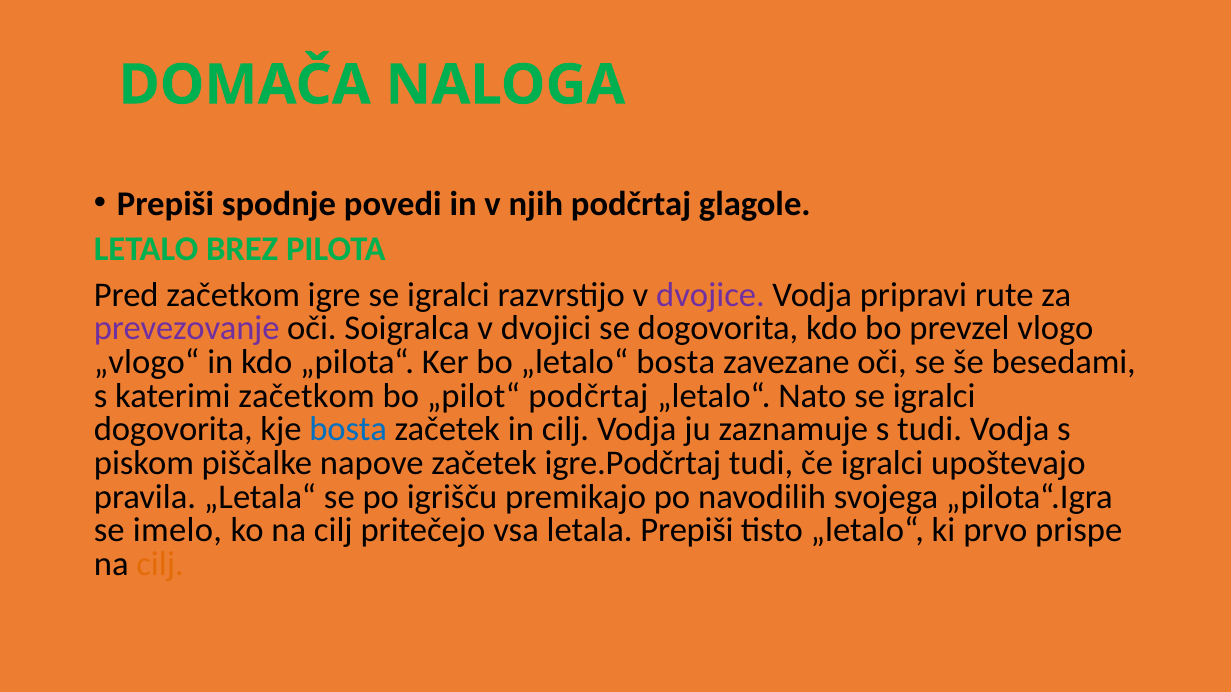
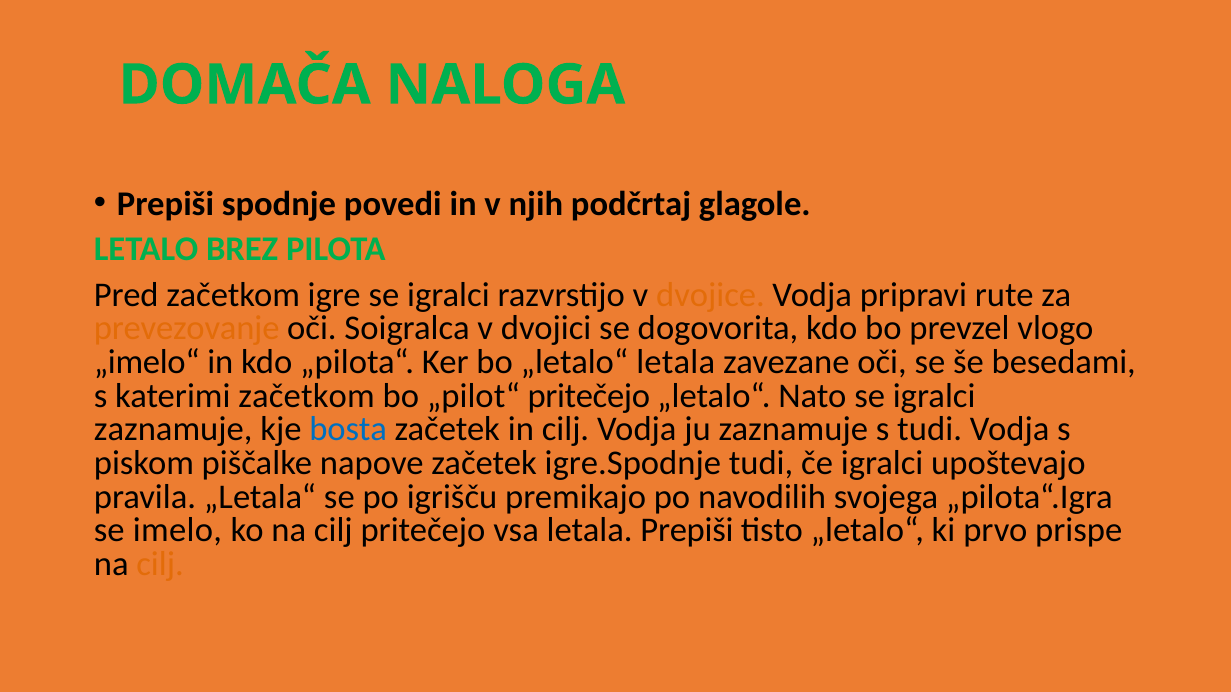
dvojice colour: purple -> orange
prevezovanje colour: purple -> orange
„vlogo“: „vlogo“ -> „imelo“
„letalo“ bosta: bosta -> letala
„pilot“ podčrtaj: podčrtaj -> pritečejo
dogovorita at (173, 430): dogovorita -> zaznamuje
igre.Podčrtaj: igre.Podčrtaj -> igre.Spodnje
